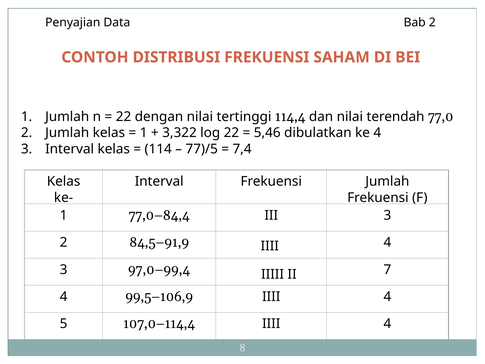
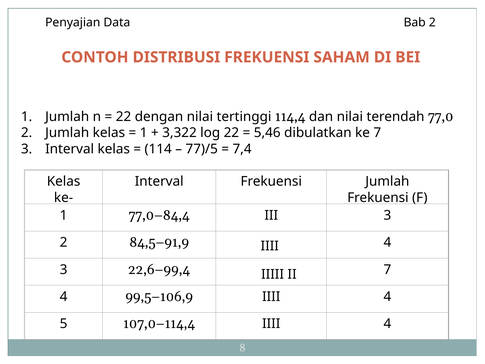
ke 4: 4 -> 7
97,0–99,4: 97,0–99,4 -> 22,6–99,4
